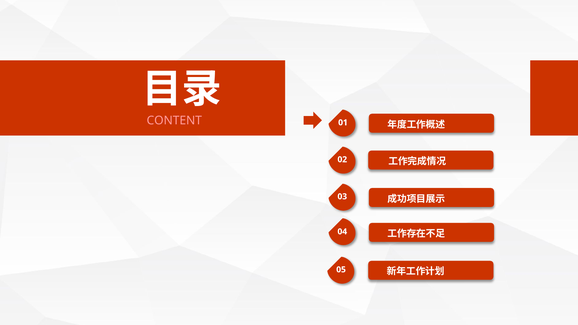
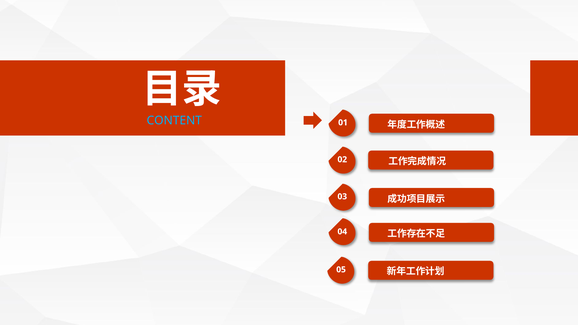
CONTENT colour: pink -> light blue
